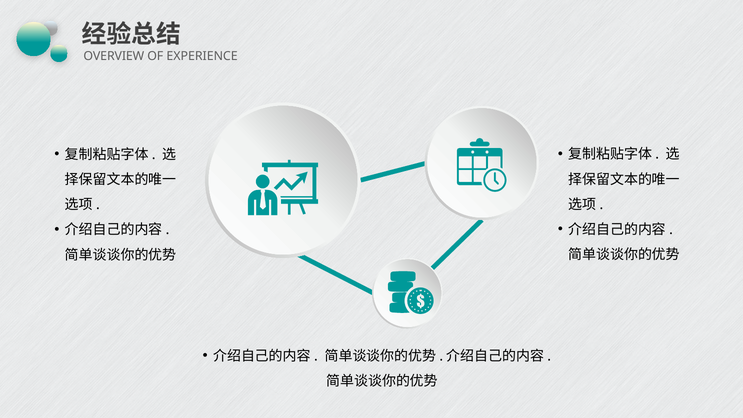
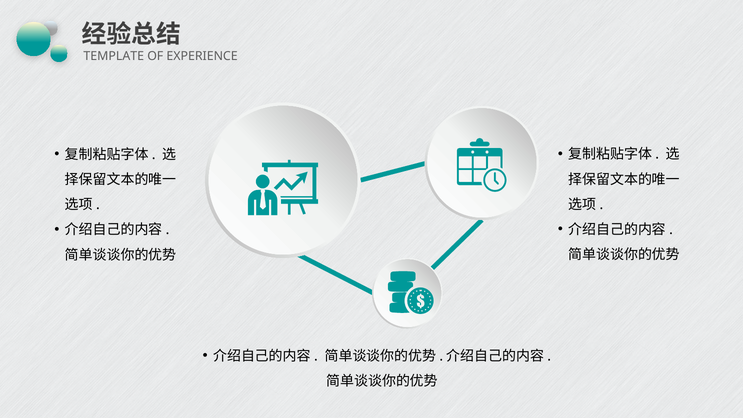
OVERVIEW: OVERVIEW -> TEMPLATE
